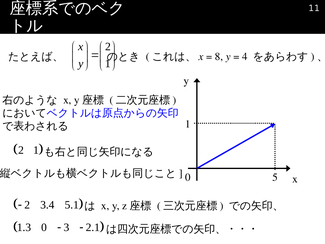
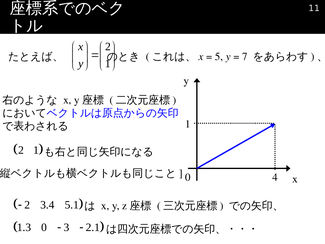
8: 8 -> 5
4: 4 -> 7
5: 5 -> 4
